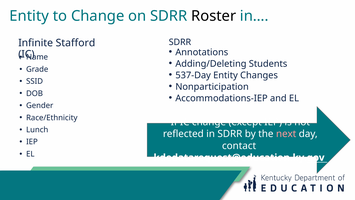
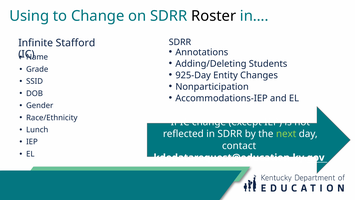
Entity at (29, 16): Entity -> Using
537-Day: 537-Day -> 925-Day
next colour: pink -> light green
